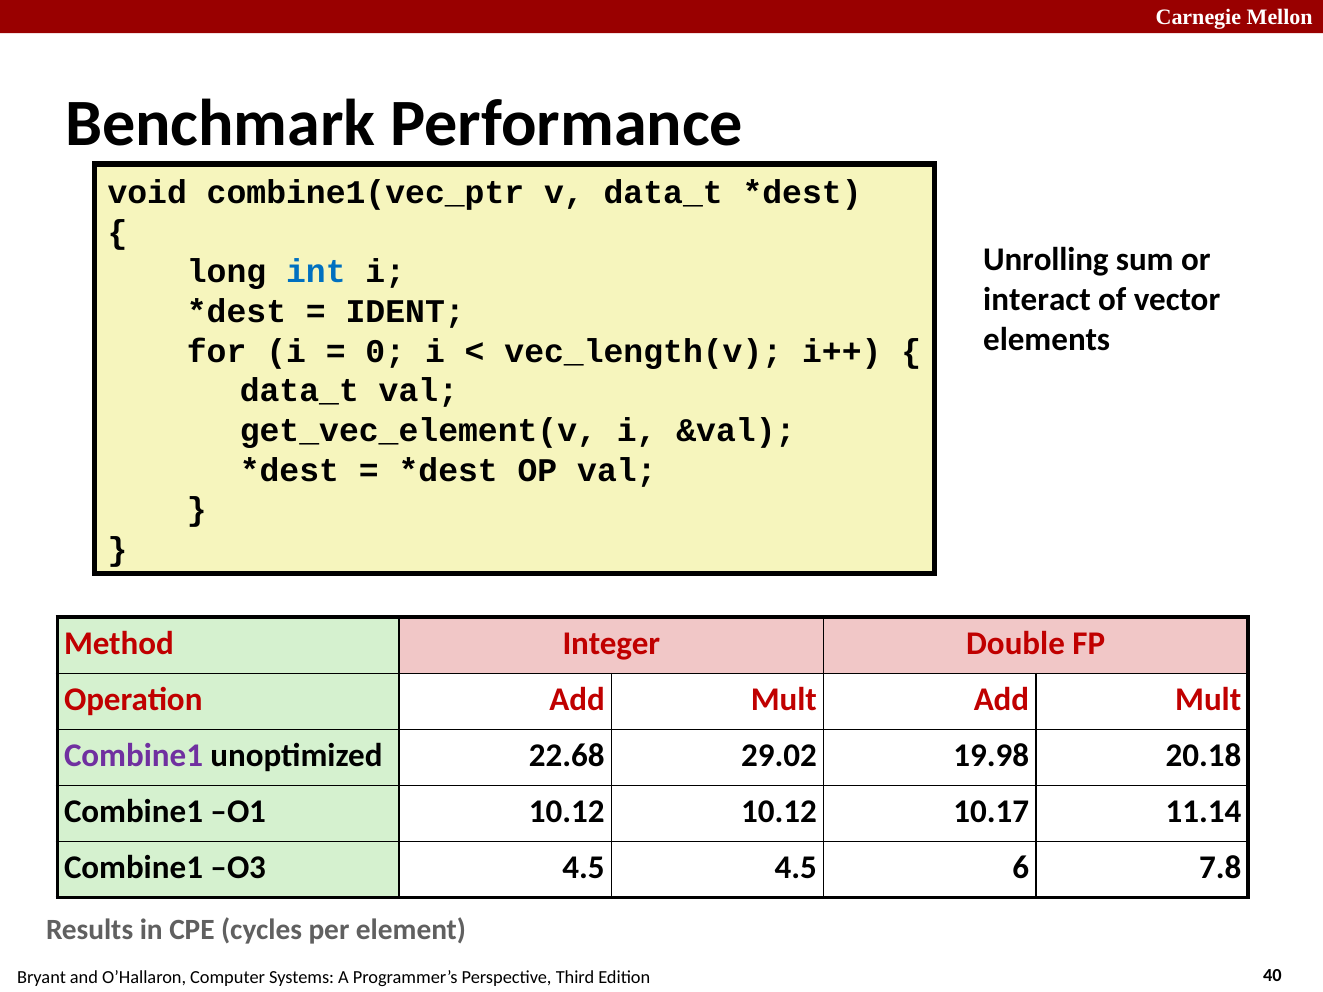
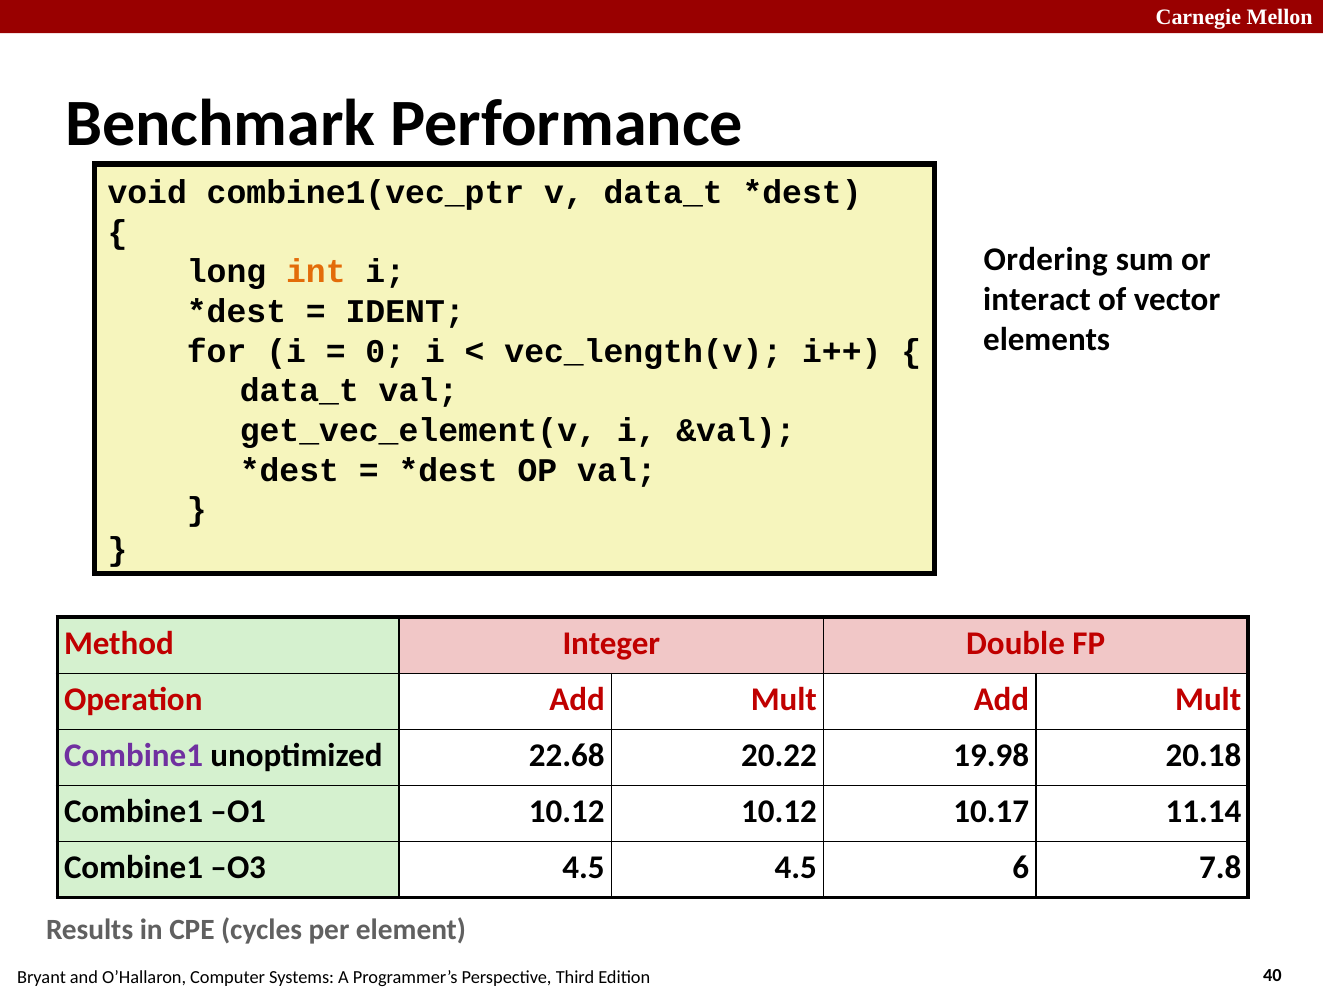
Unrolling: Unrolling -> Ordering
int colour: blue -> orange
29.02: 29.02 -> 20.22
